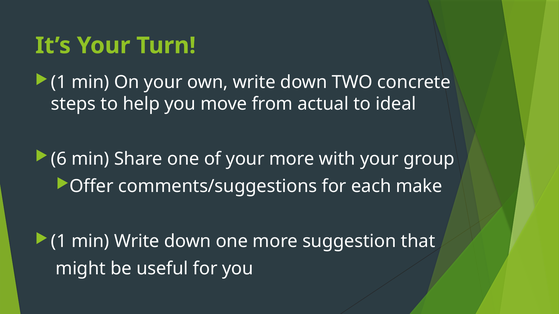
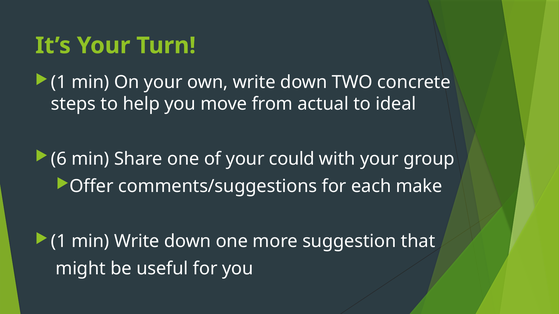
your more: more -> could
